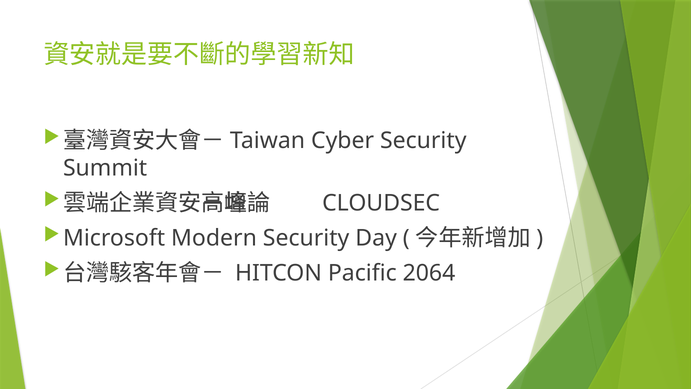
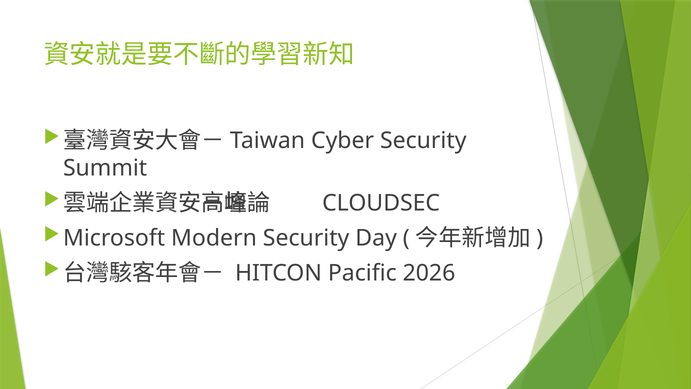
2064: 2064 -> 2026
